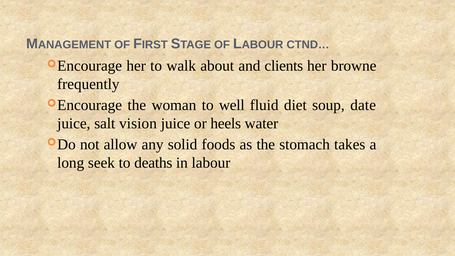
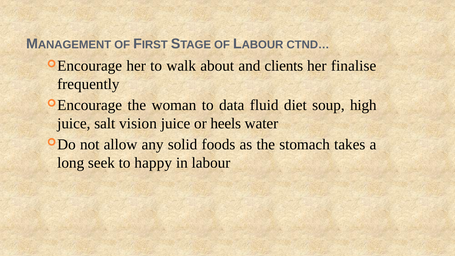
browne: browne -> finalise
well: well -> data
date: date -> high
deaths: deaths -> happy
